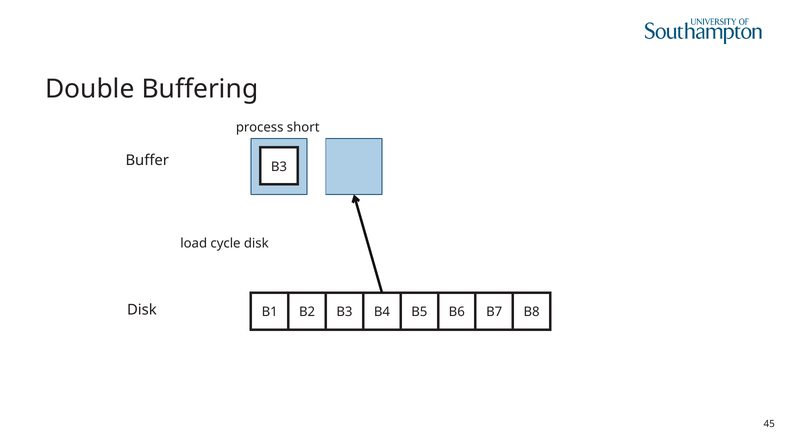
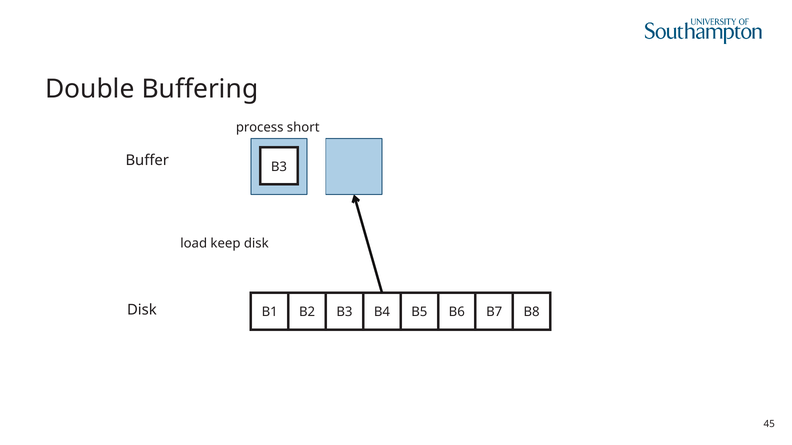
cycle: cycle -> keep
